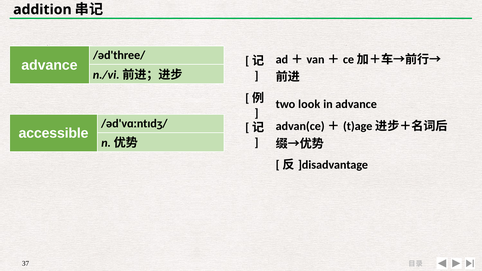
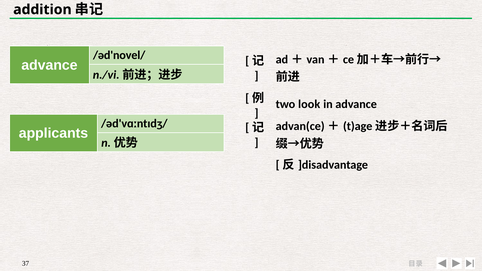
/əd'three/: /əd'three/ -> /əd'novel/
accessible: accessible -> applicants
